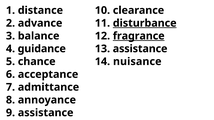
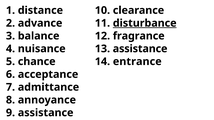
fragrance underline: present -> none
guidance: guidance -> nuisance
nuisance: nuisance -> entrance
